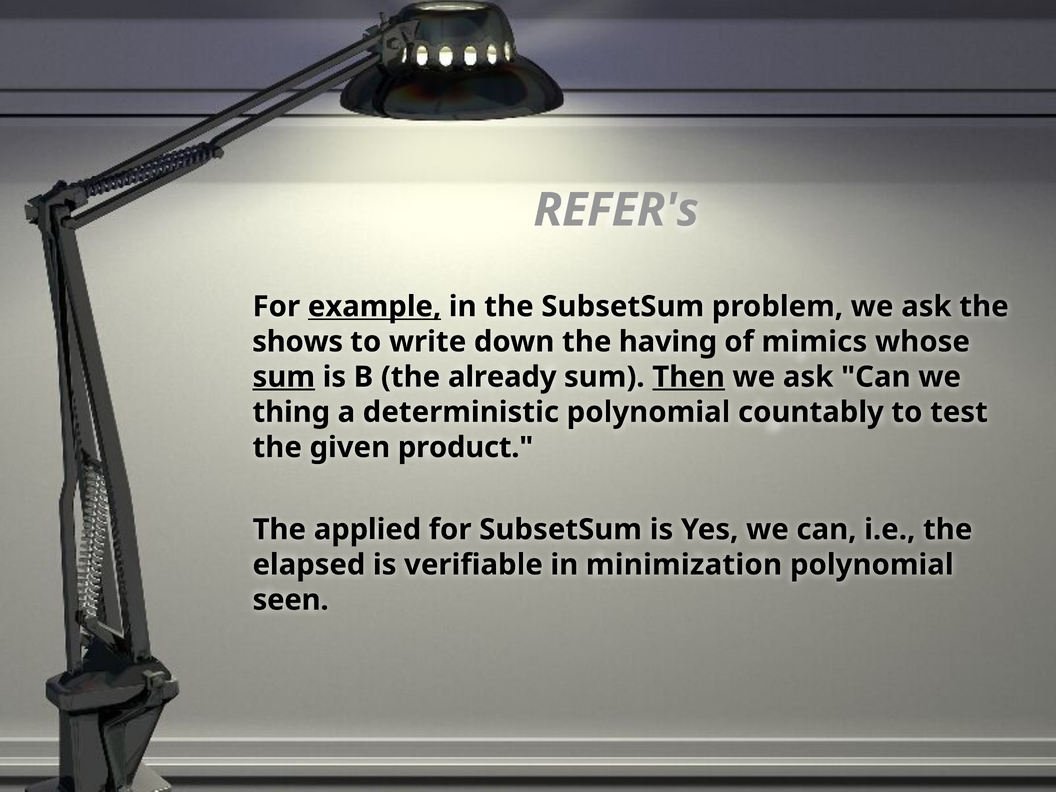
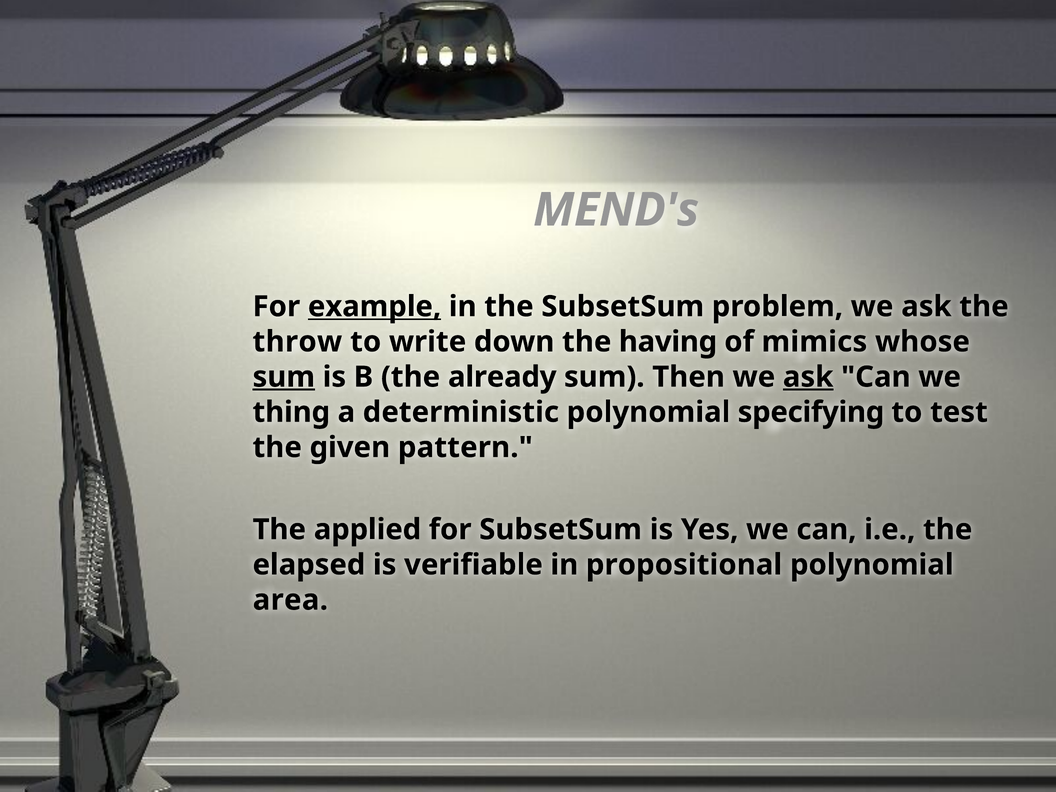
REFER's: REFER's -> MEND's
shows: shows -> throw
Then underline: present -> none
ask at (808, 377) underline: none -> present
countably: countably -> specifying
product: product -> pattern
minimization: minimization -> propositional
seen: seen -> area
